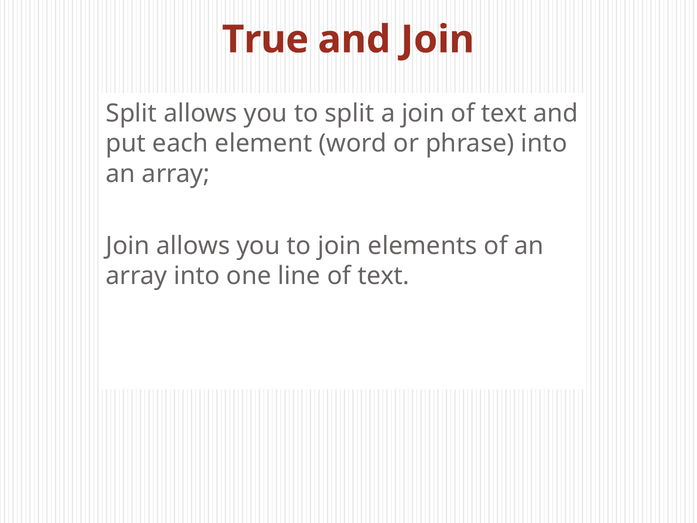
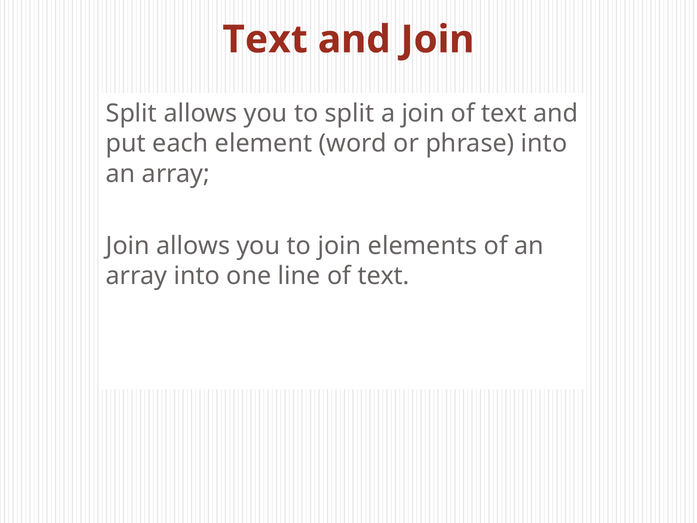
True at (265, 40): True -> Text
